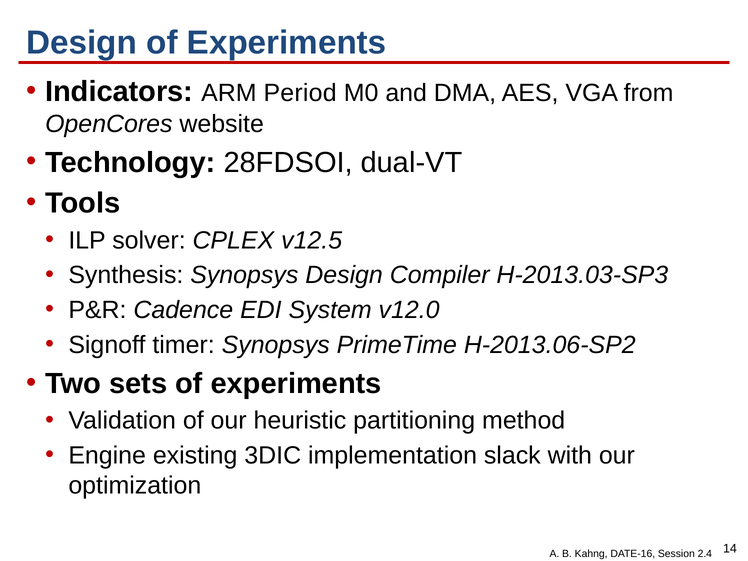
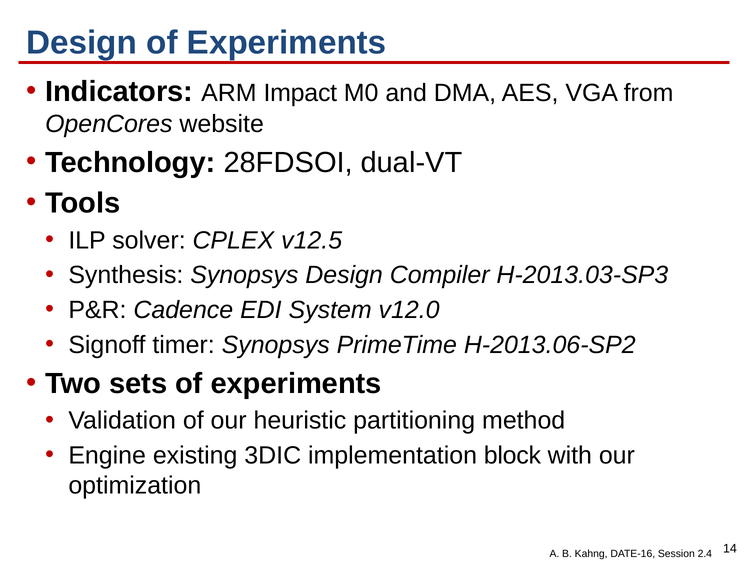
Period: Period -> Impact
slack: slack -> block
